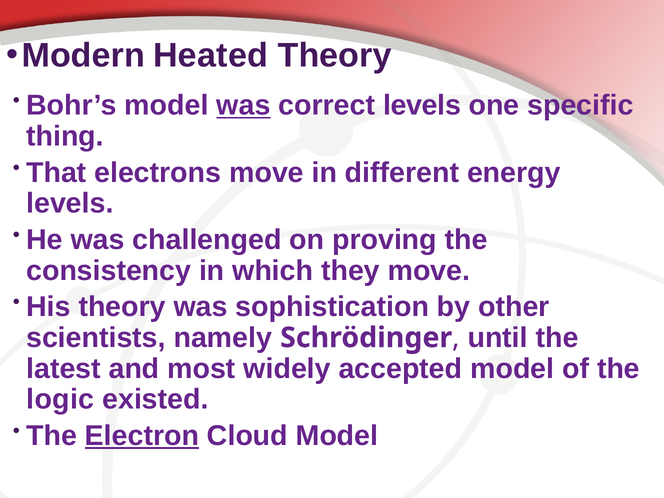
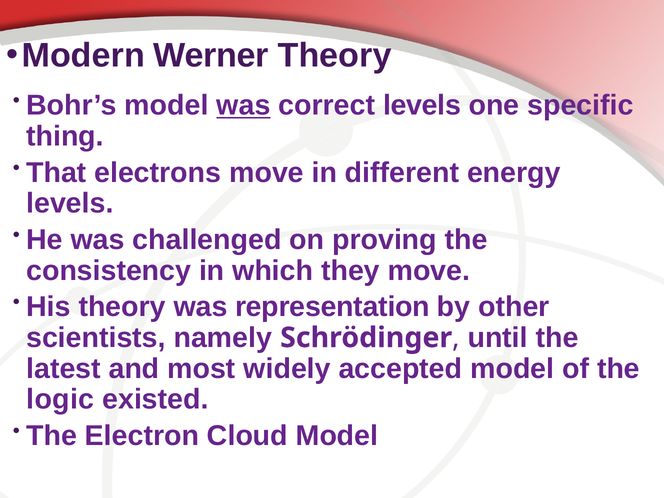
Heated: Heated -> Werner
sophistication: sophistication -> representation
Electron underline: present -> none
